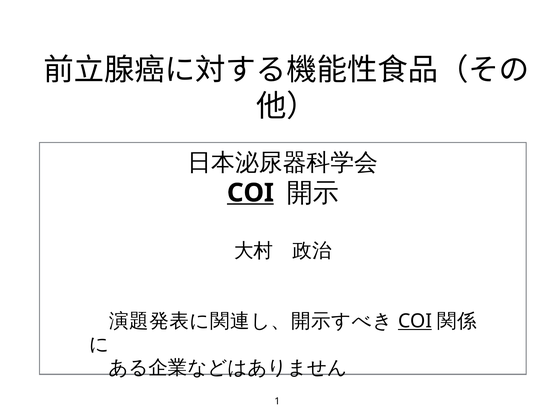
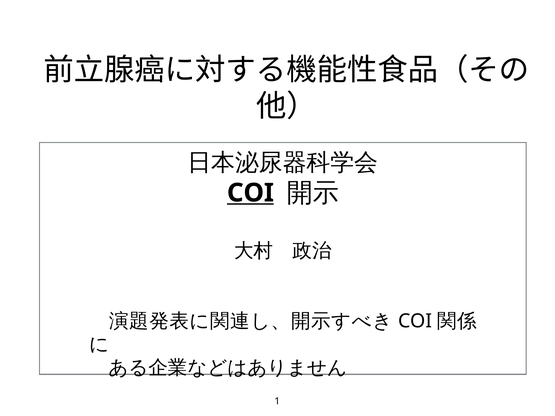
COI at (415, 321) underline: present -> none
